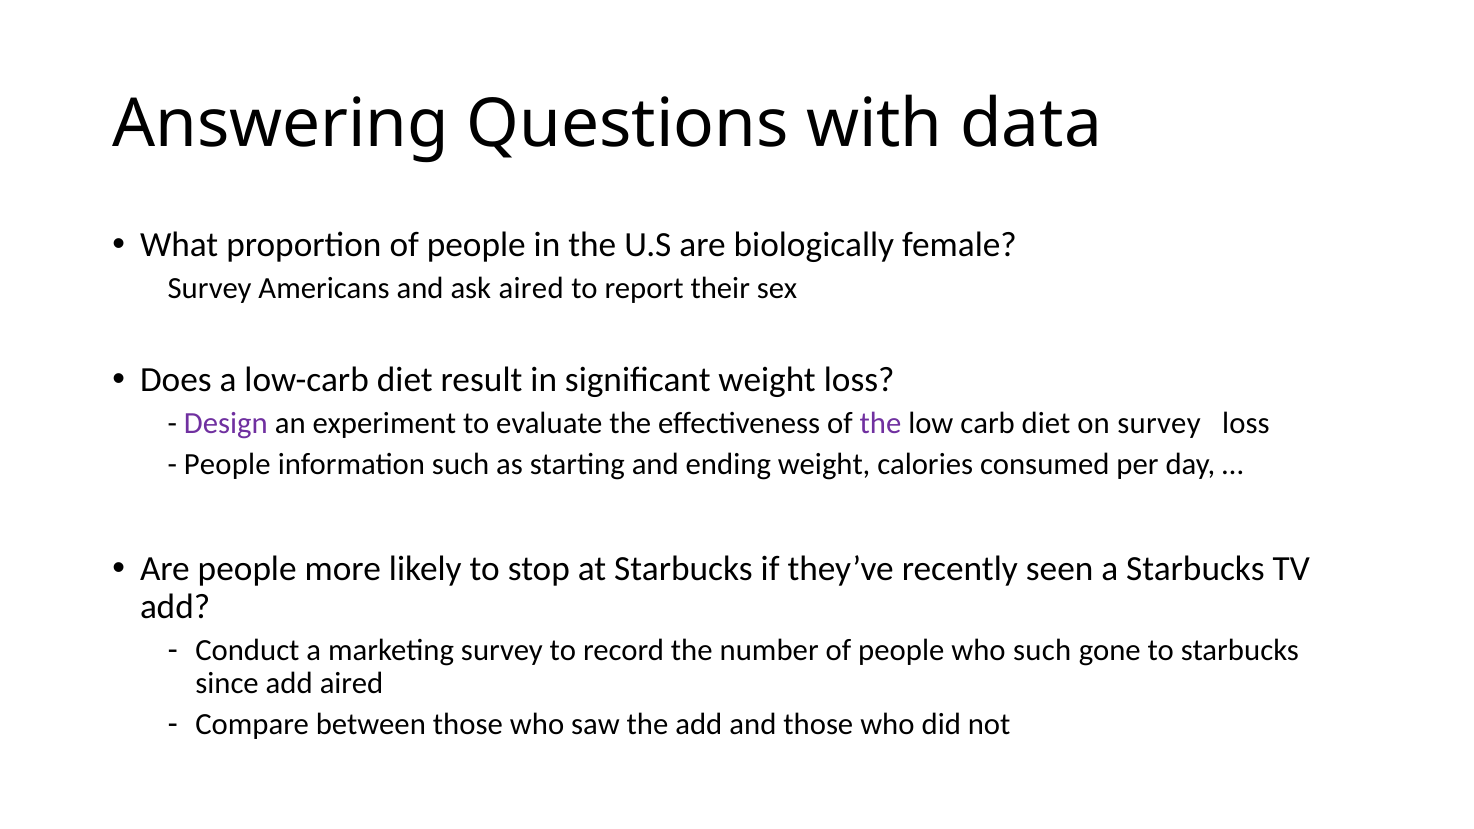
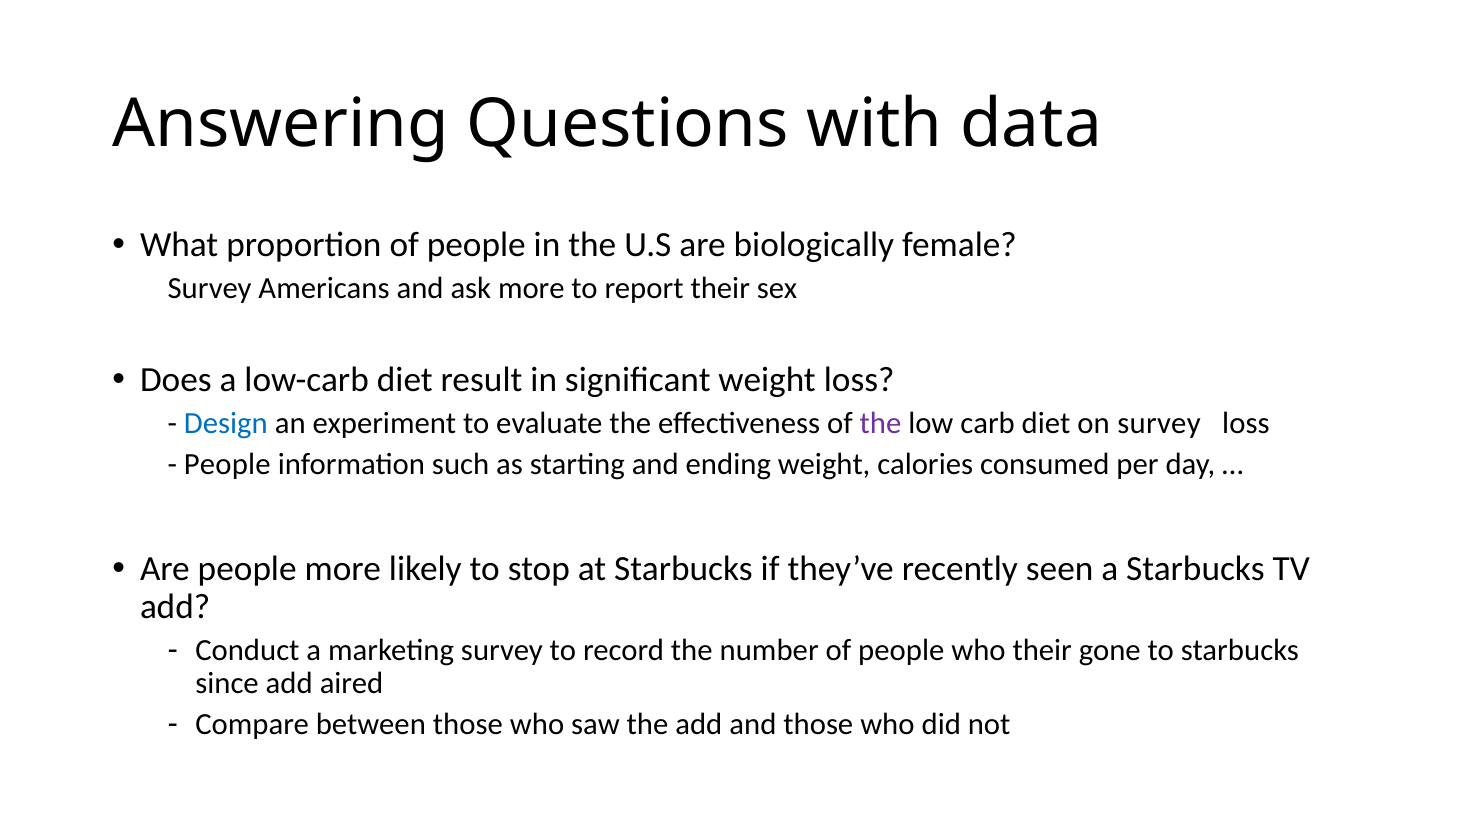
ask aired: aired -> more
Design colour: purple -> blue
who such: such -> their
